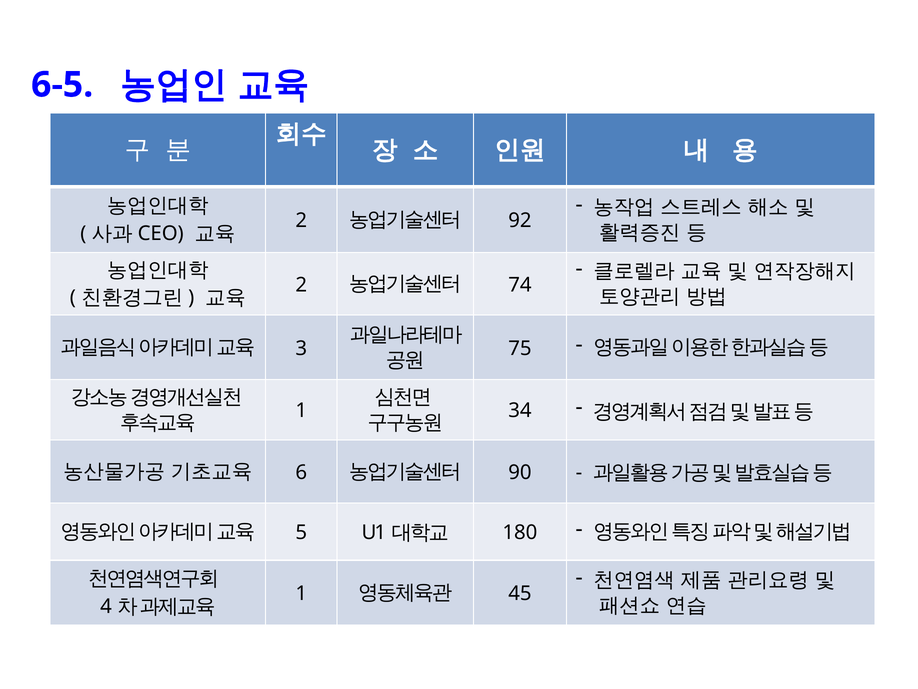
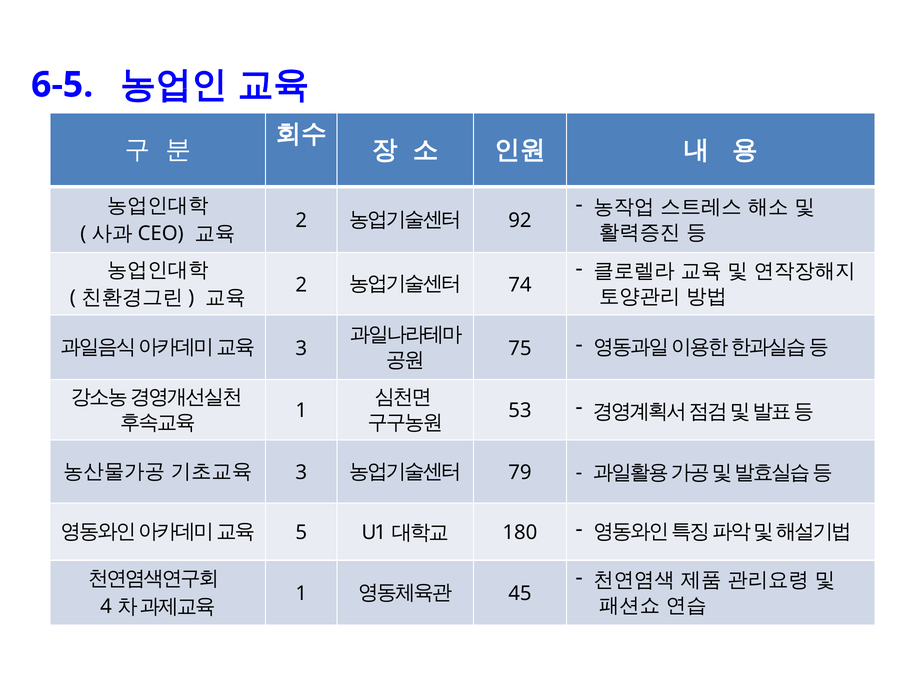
34: 34 -> 53
6 at (301, 472): 6 -> 3
90: 90 -> 79
